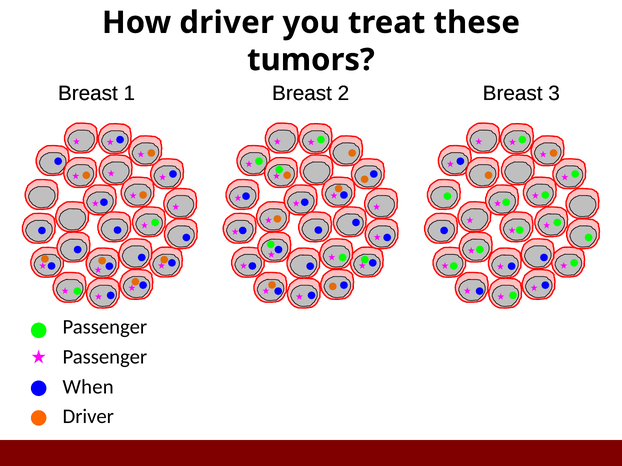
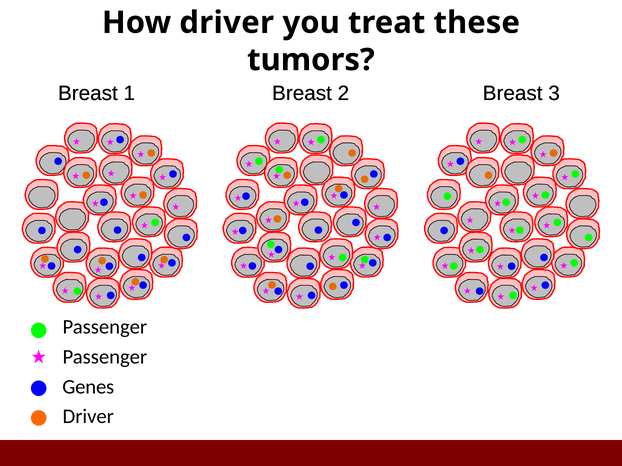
When: When -> Genes
